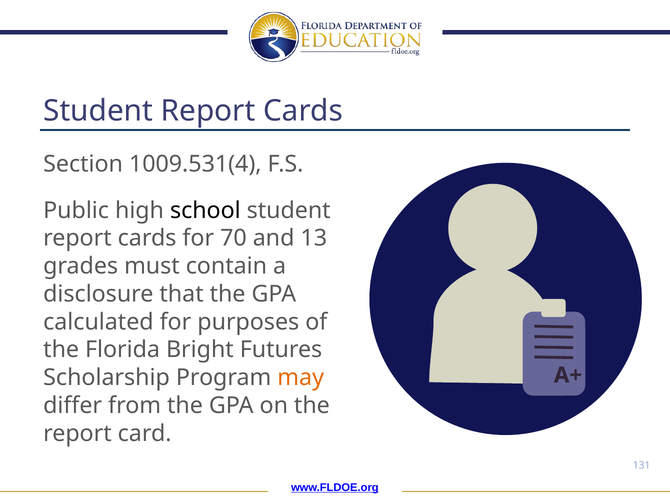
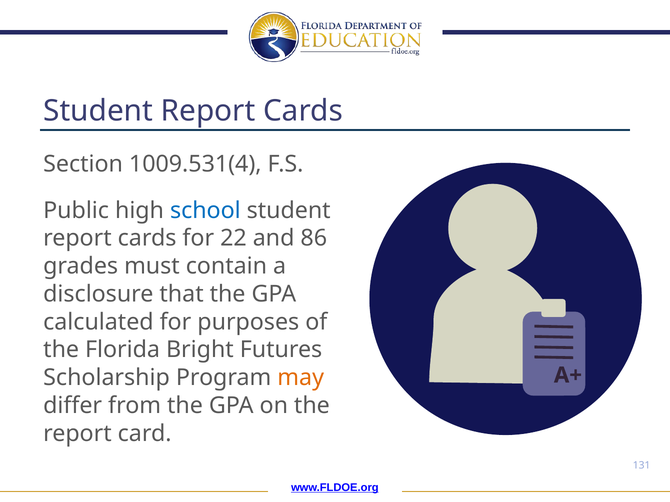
school colour: black -> blue
70: 70 -> 22
13: 13 -> 86
